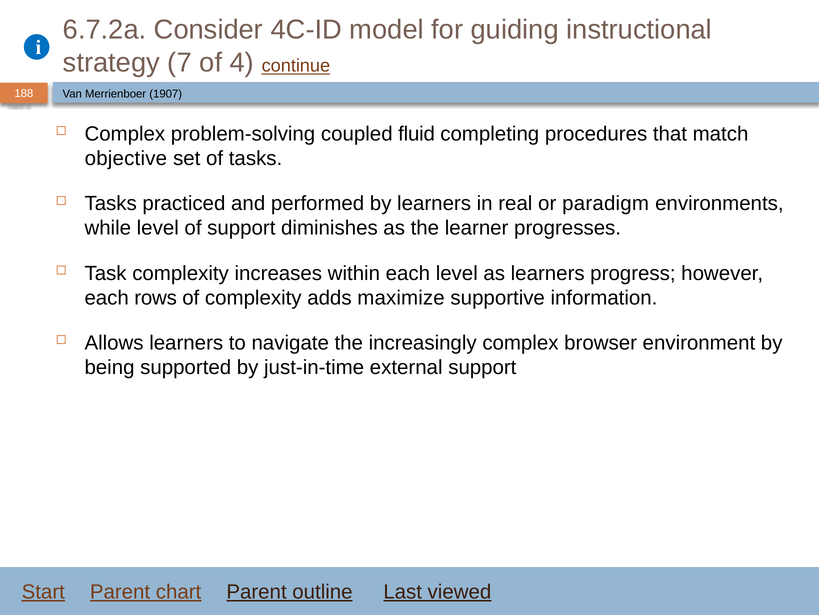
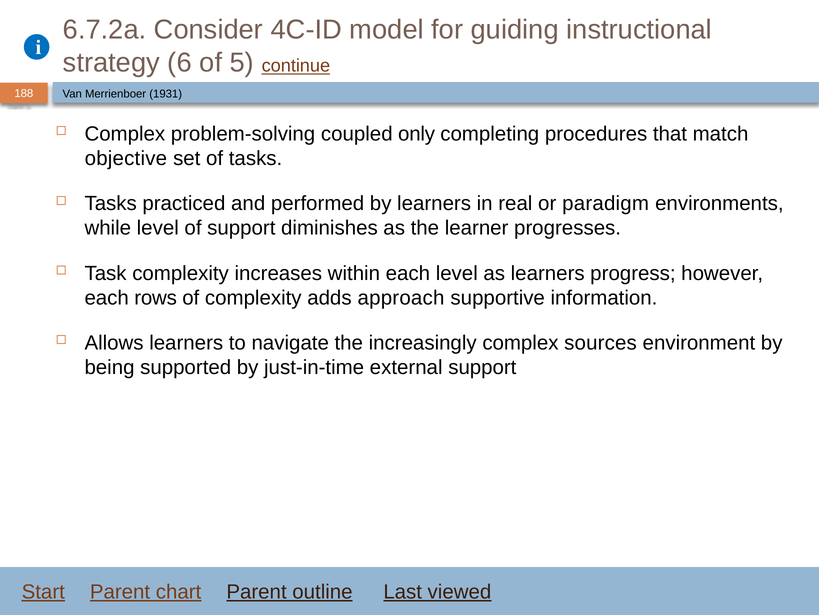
7: 7 -> 6
4: 4 -> 5
1907: 1907 -> 1931
fluid: fluid -> only
maximize: maximize -> approach
browser: browser -> sources
